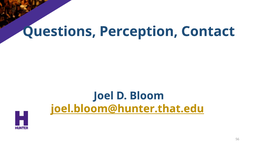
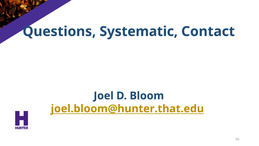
Perception: Perception -> Systematic
